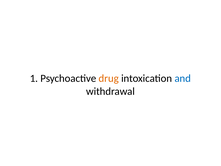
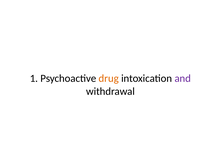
and colour: blue -> purple
